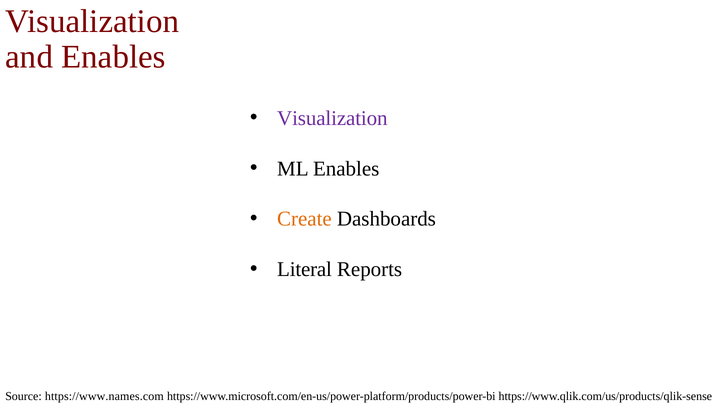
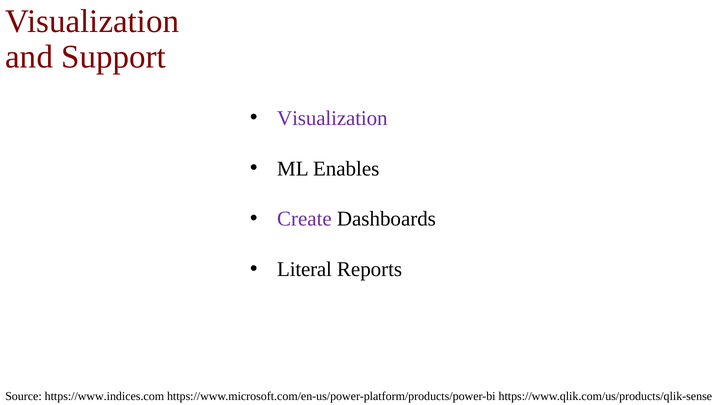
and Enables: Enables -> Support
Create colour: orange -> purple
https://www.names.com: https://www.names.com -> https://www.indices.com
